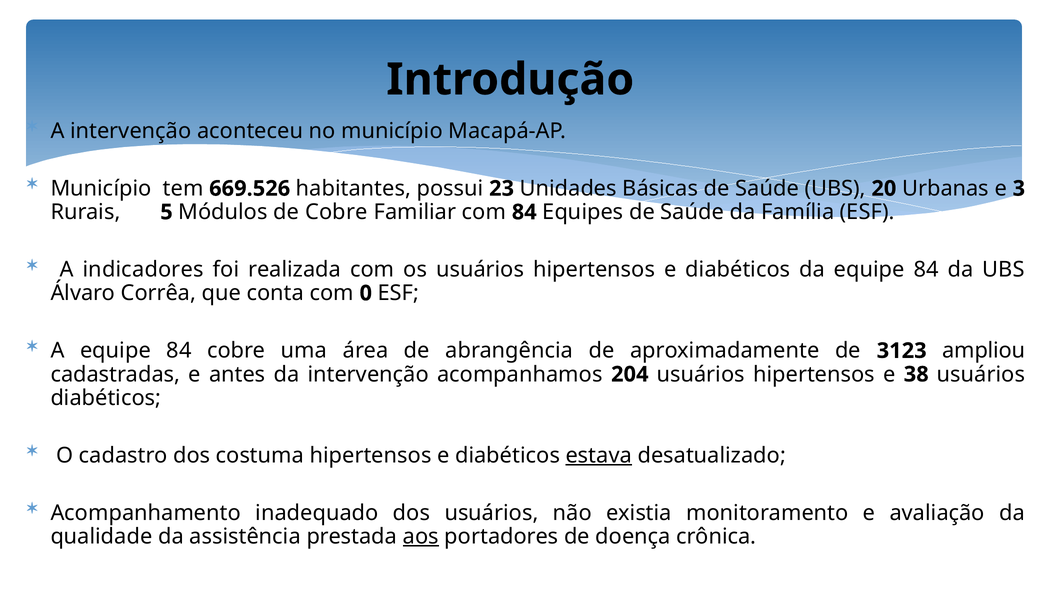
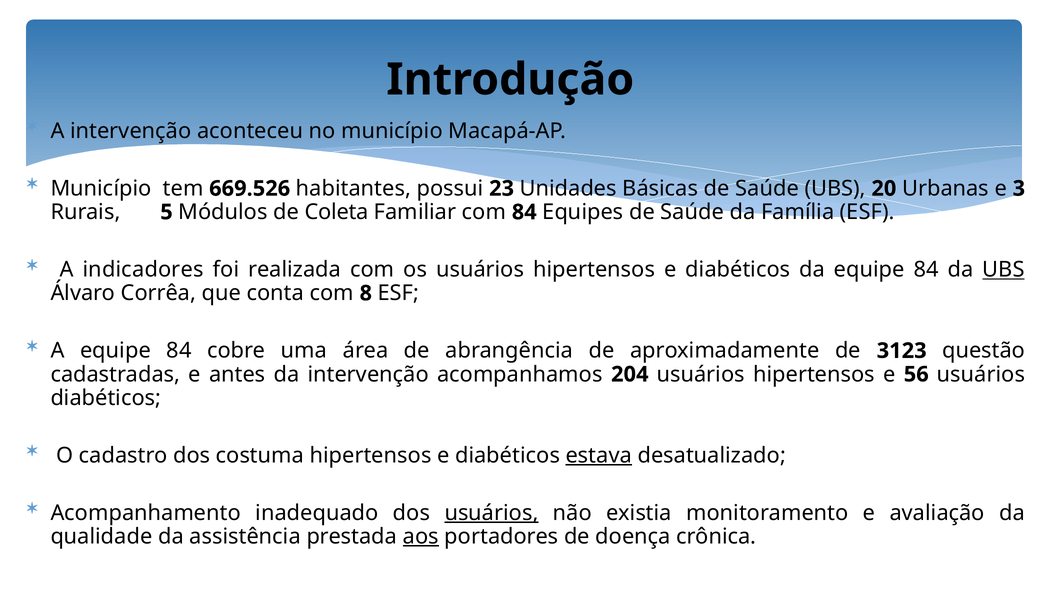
de Cobre: Cobre -> Coleta
UBS at (1003, 270) underline: none -> present
0: 0 -> 8
ampliou: ampliou -> questão
38: 38 -> 56
usuários at (491, 513) underline: none -> present
